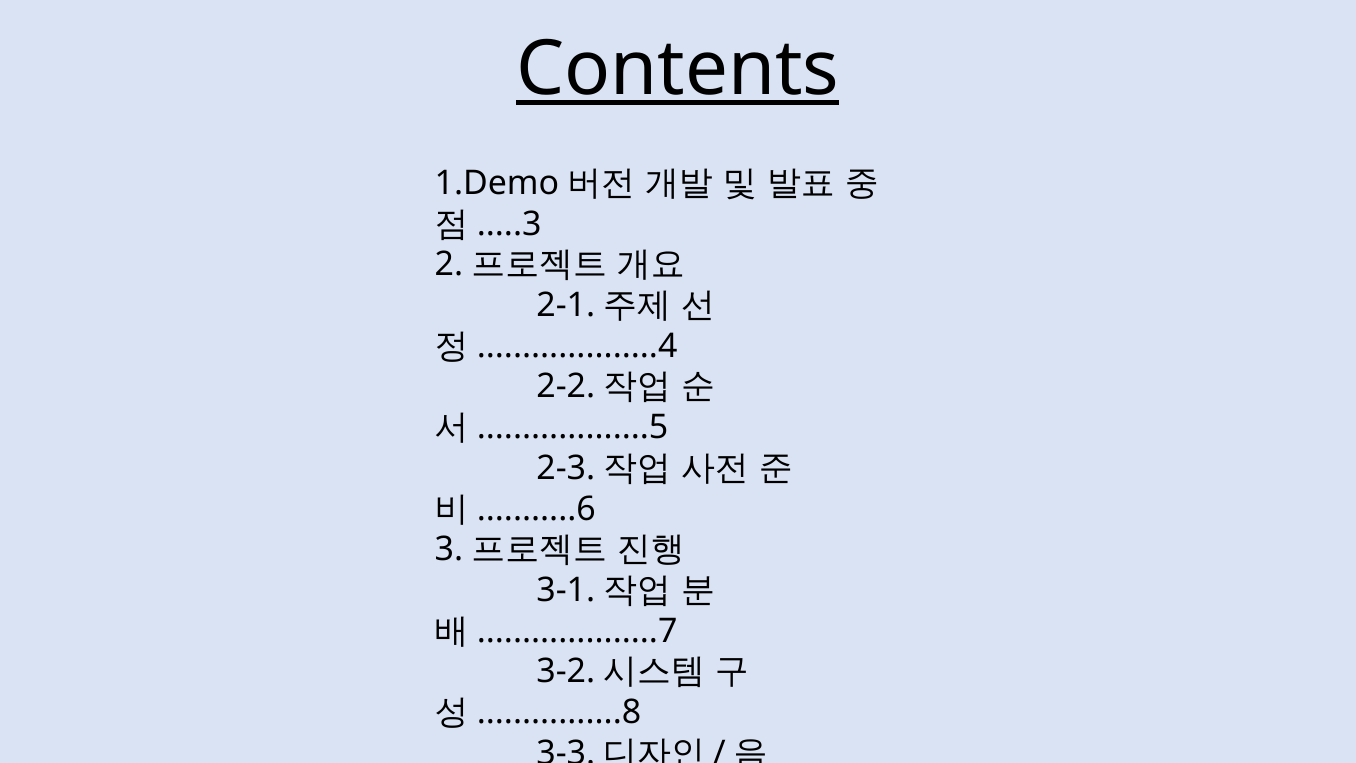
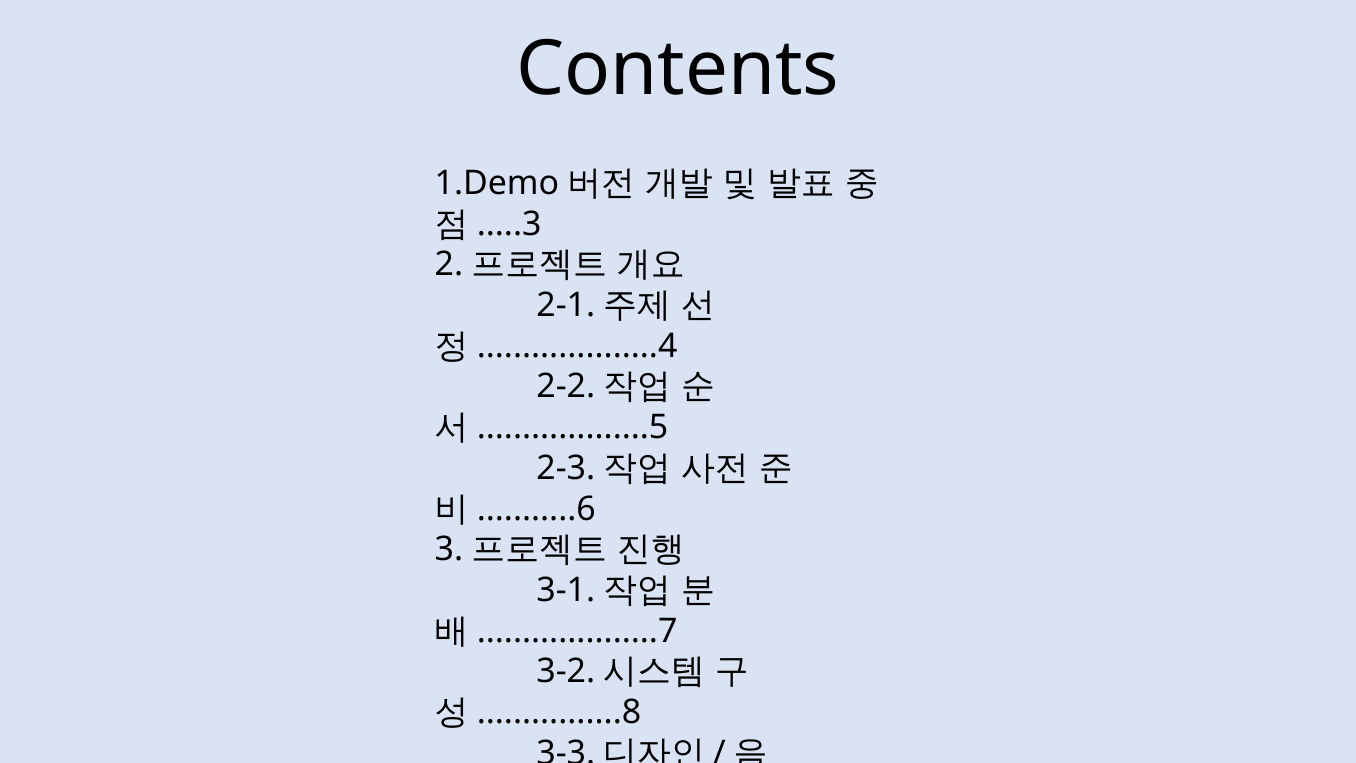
Contents underline: present -> none
